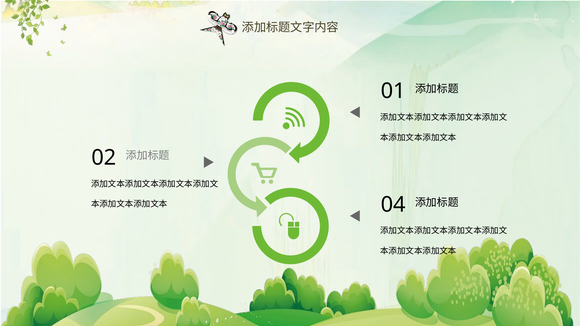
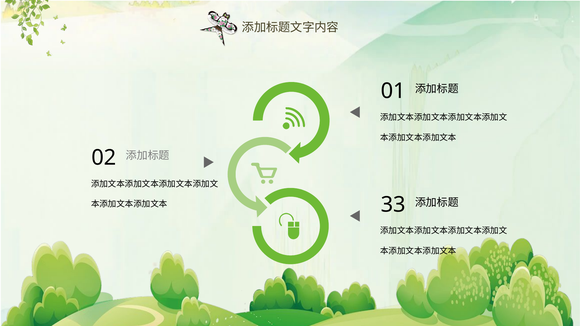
04: 04 -> 33
